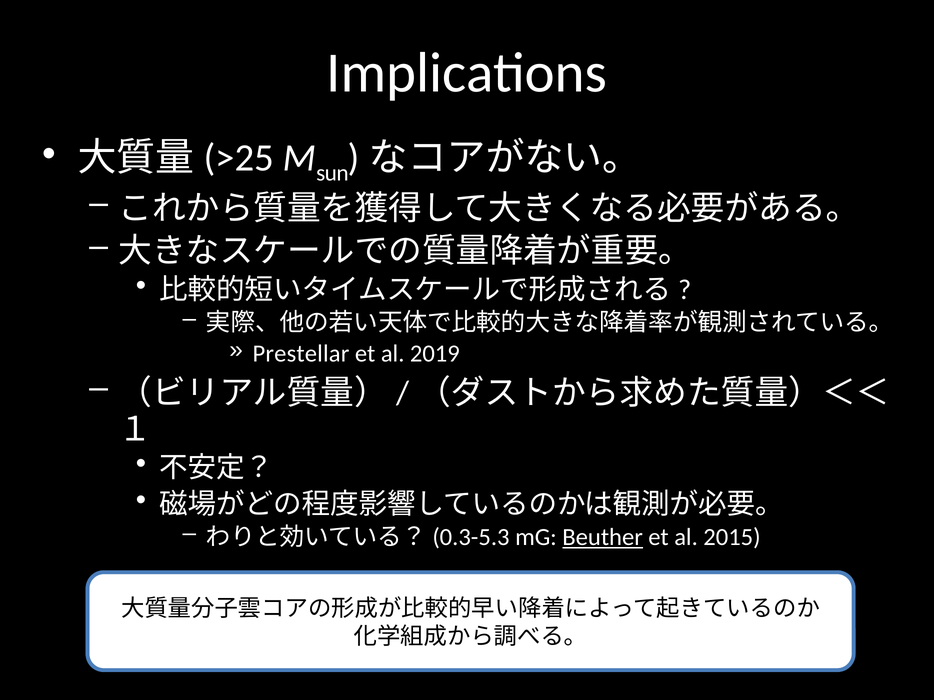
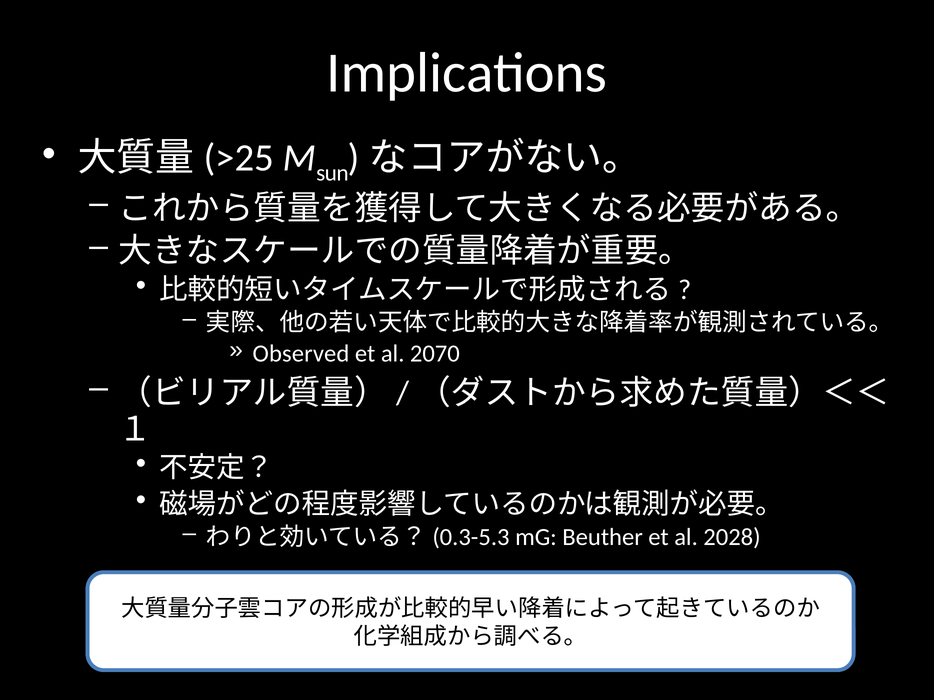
Prestellar: Prestellar -> Observed
2019: 2019 -> 2070
Beuther underline: present -> none
2015: 2015 -> 2028
